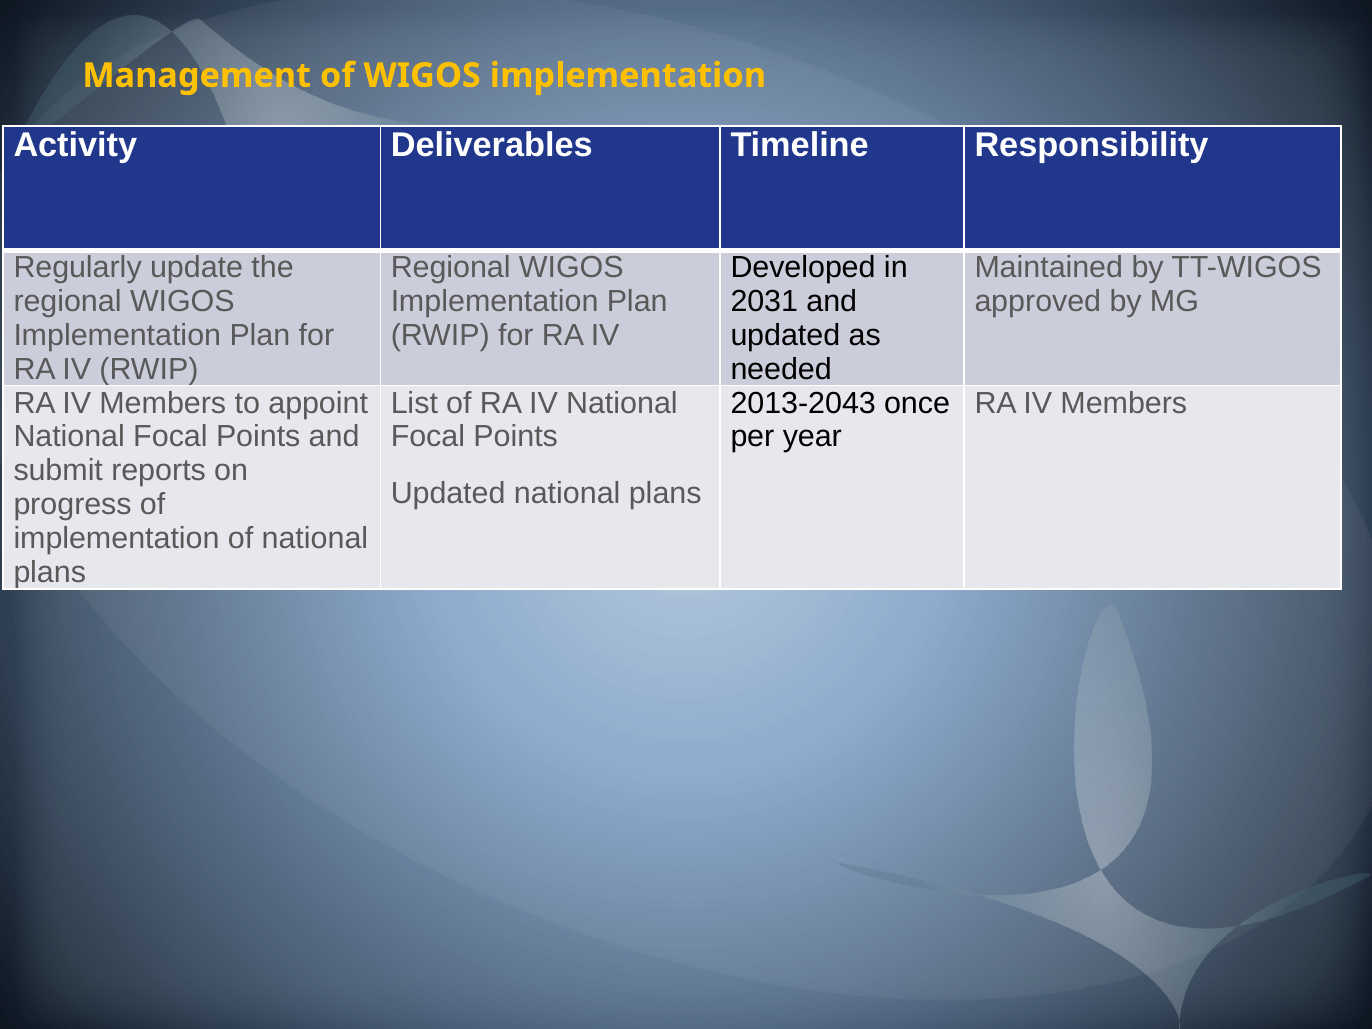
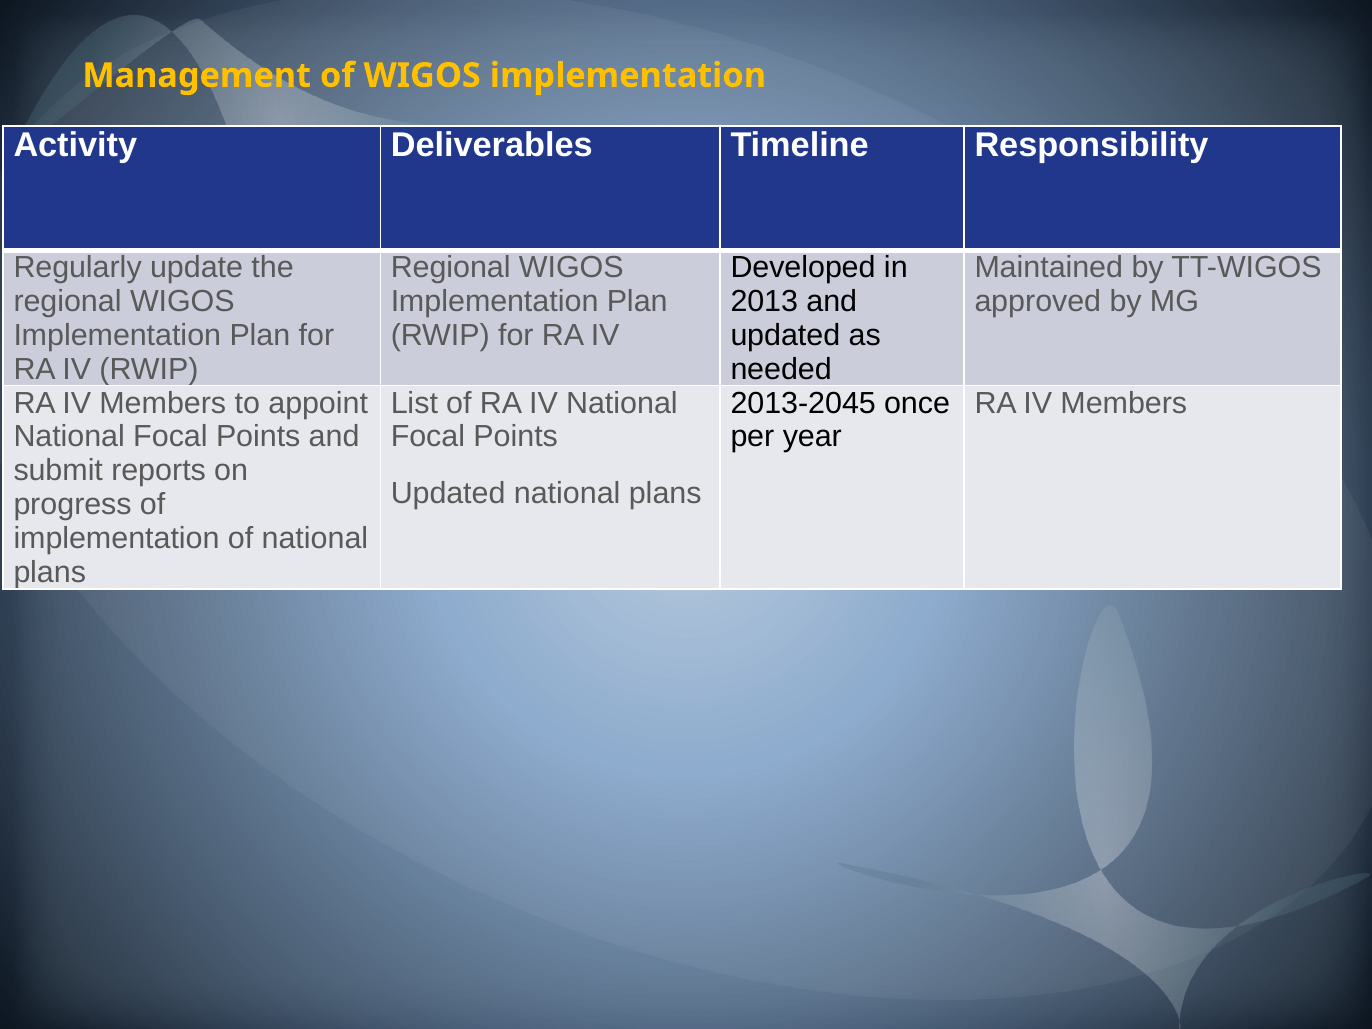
2031: 2031 -> 2013
2013-2043: 2013-2043 -> 2013-2045
